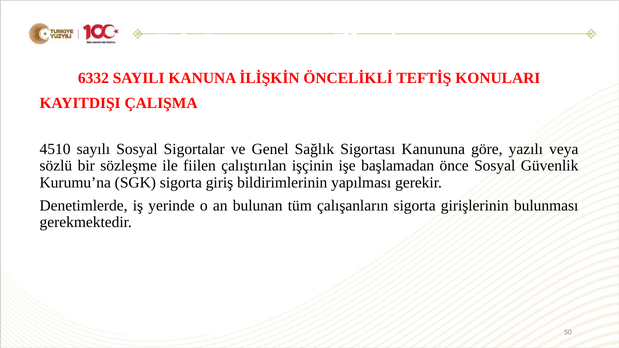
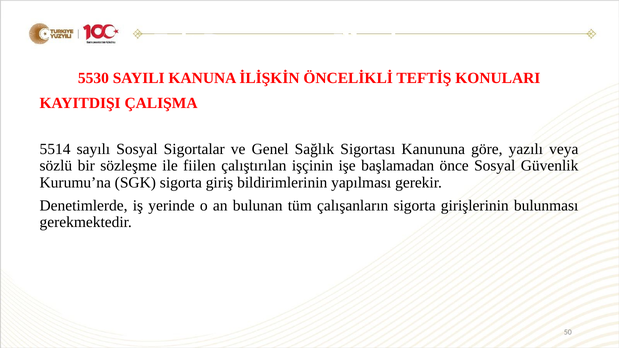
6332: 6332 -> 5530
4510: 4510 -> 5514
